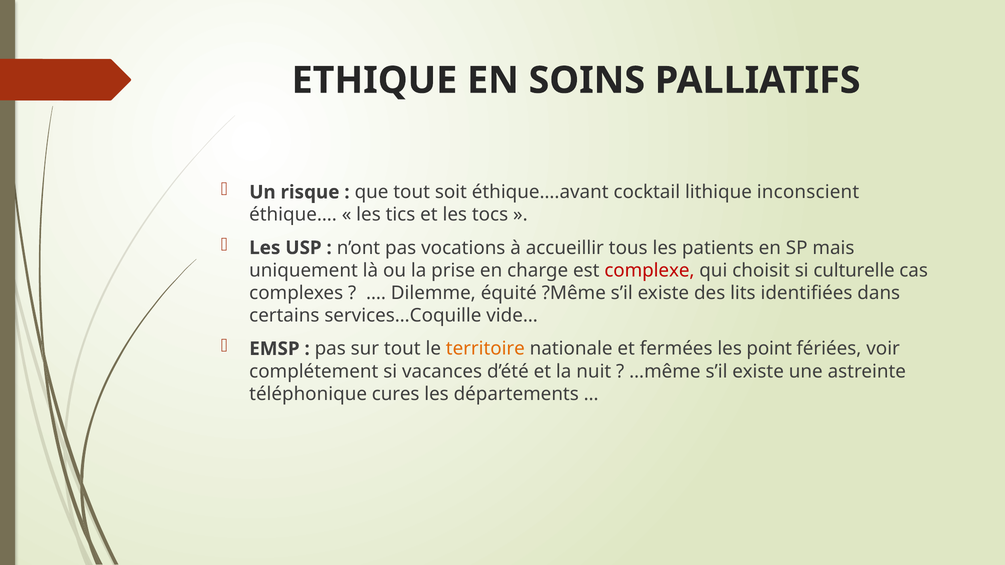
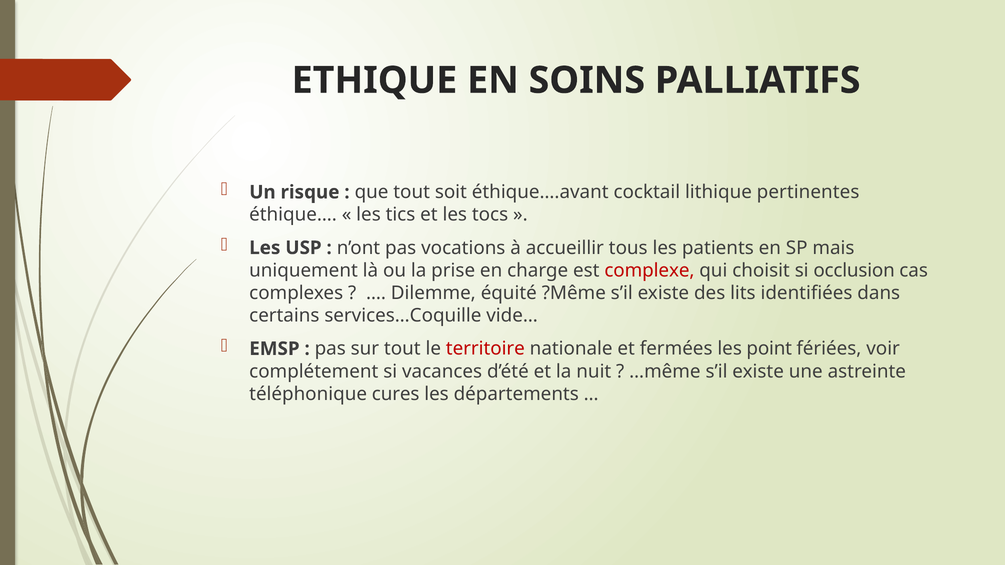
inconscient: inconscient -> pertinentes
culturelle: culturelle -> occlusion
territoire colour: orange -> red
